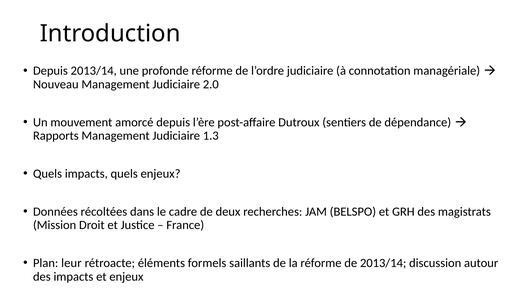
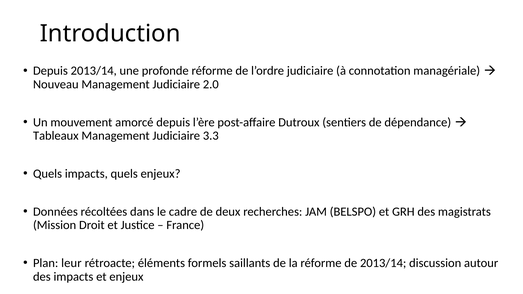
Rapports: Rapports -> Tableaux
1.3: 1.3 -> 3.3
